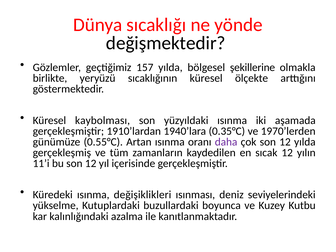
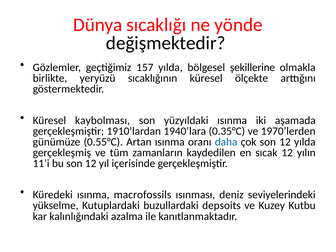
daha colour: purple -> blue
değişiklikleri: değişiklikleri -> macrofossils
boyunca: boyunca -> depsoits
